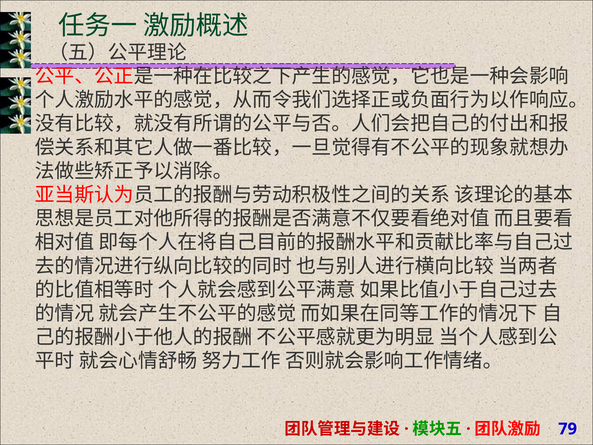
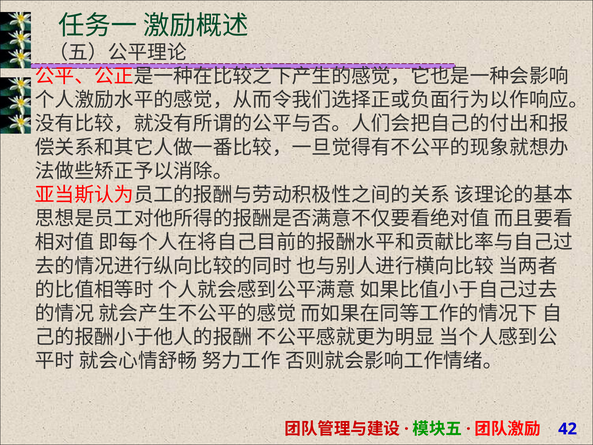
79: 79 -> 42
